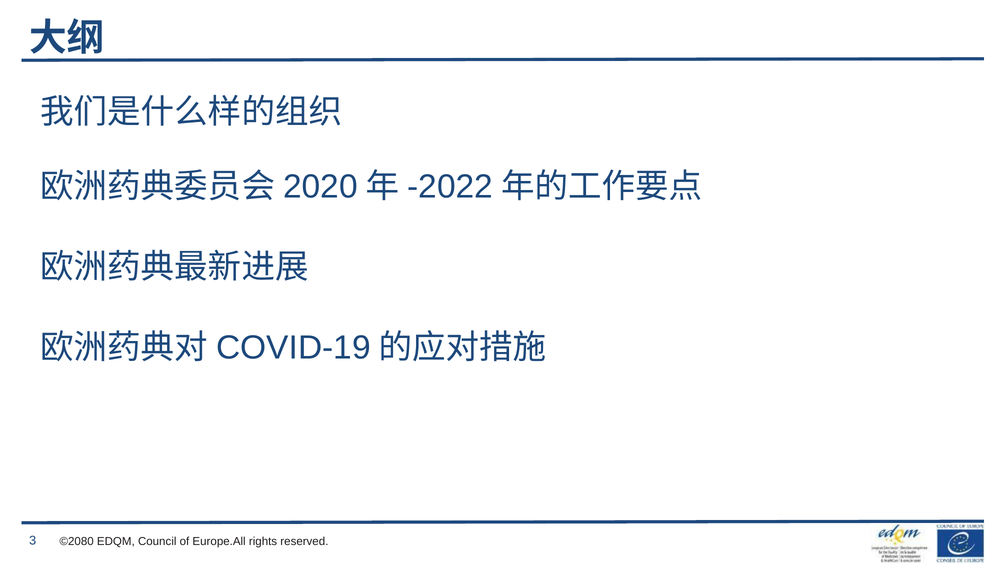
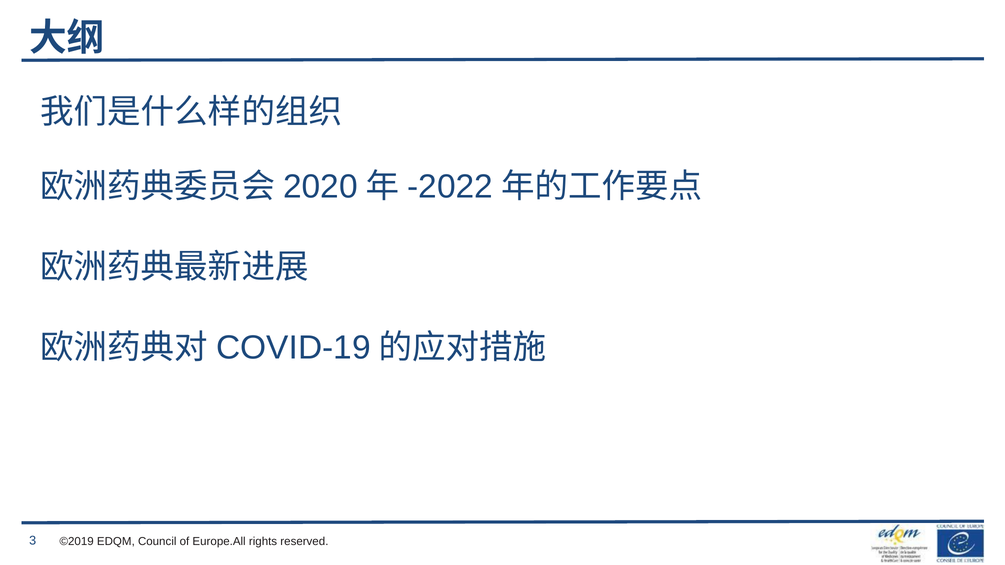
©2080: ©2080 -> ©2019
